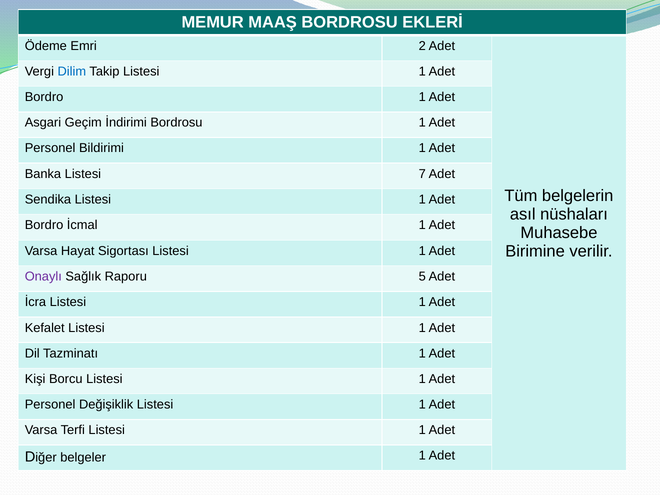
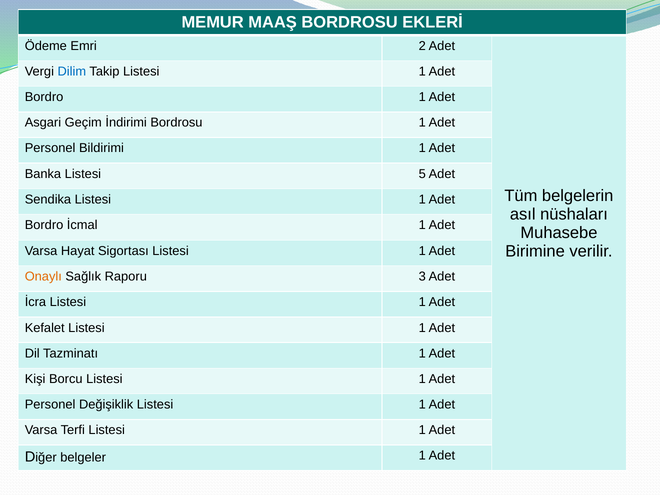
7: 7 -> 5
Onaylı colour: purple -> orange
5: 5 -> 3
